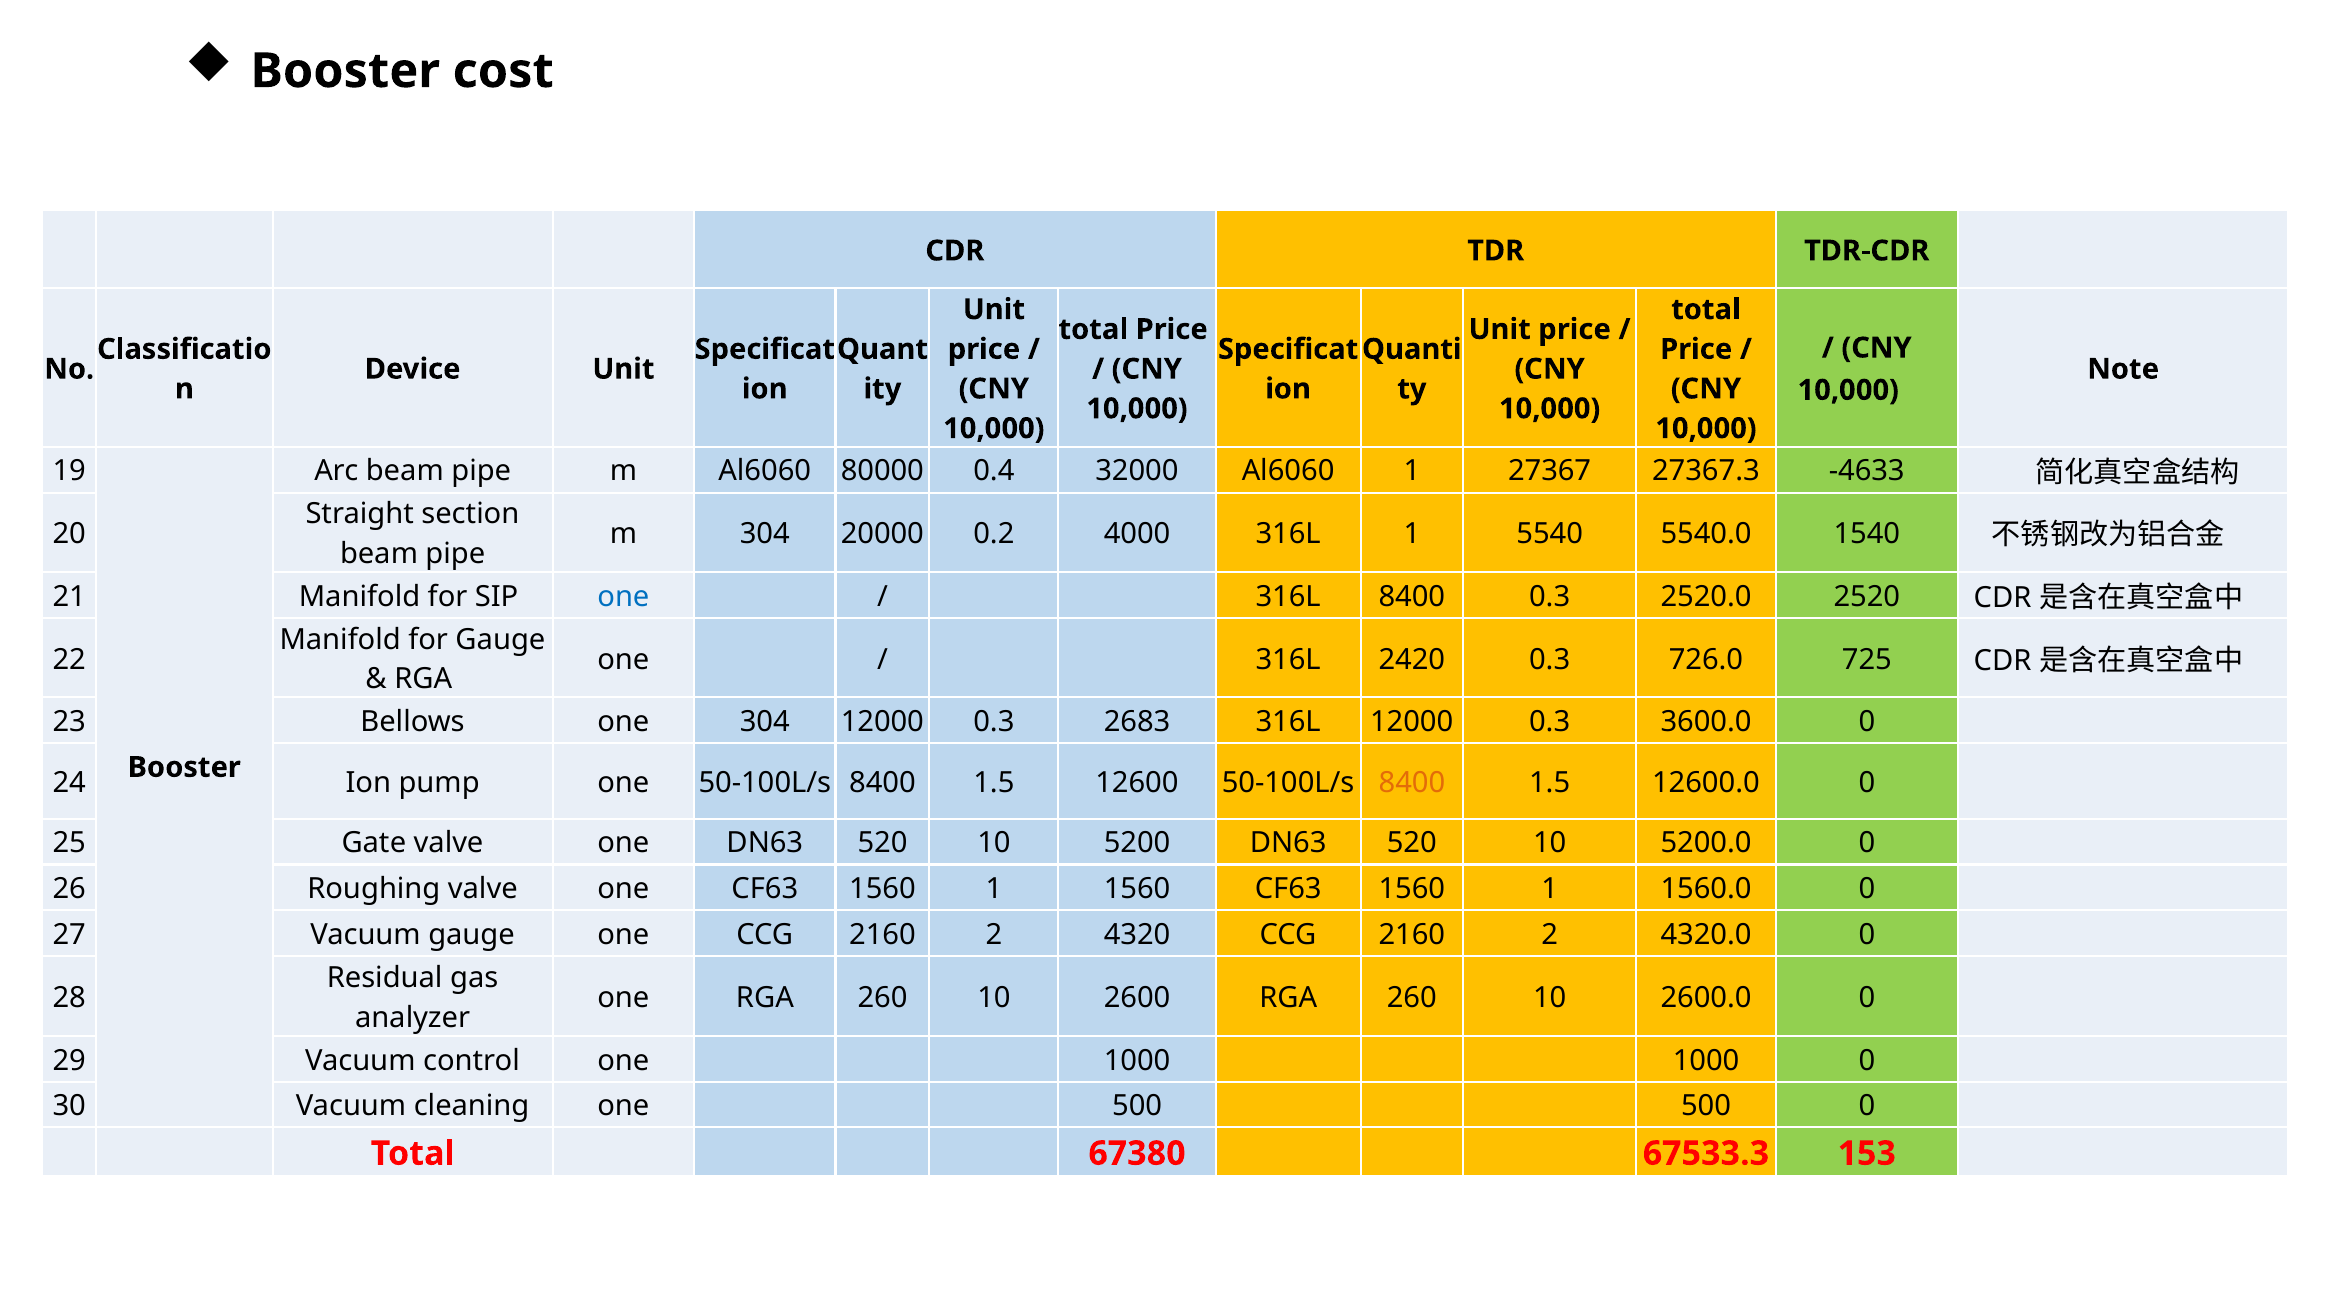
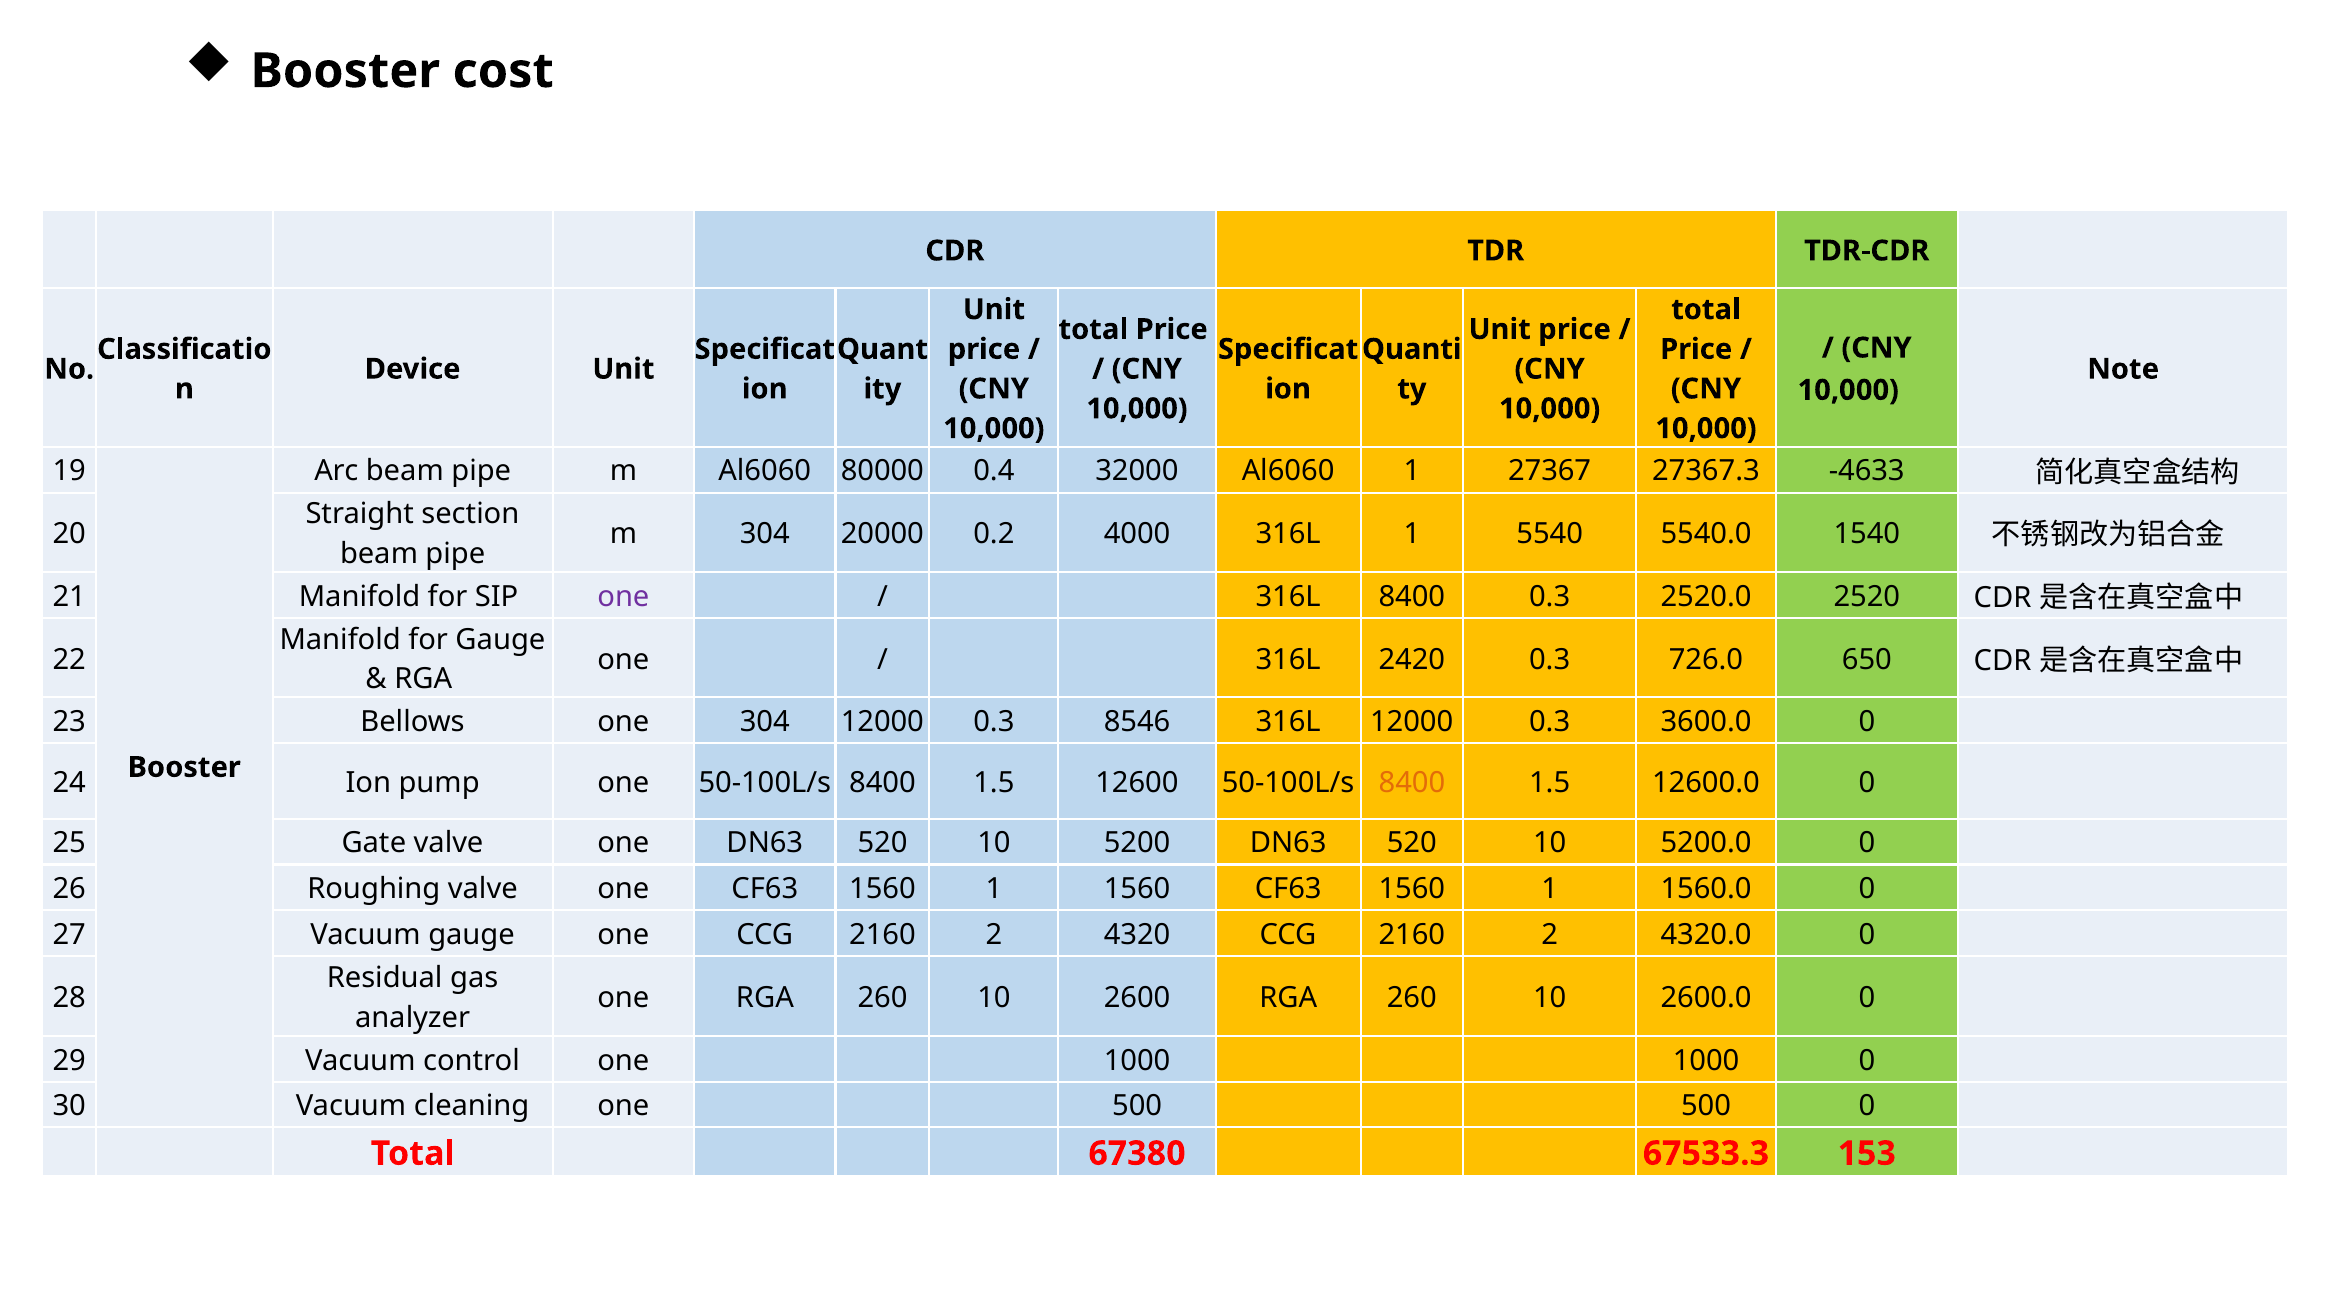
one at (623, 597) colour: blue -> purple
725: 725 -> 650
2683: 2683 -> 8546
